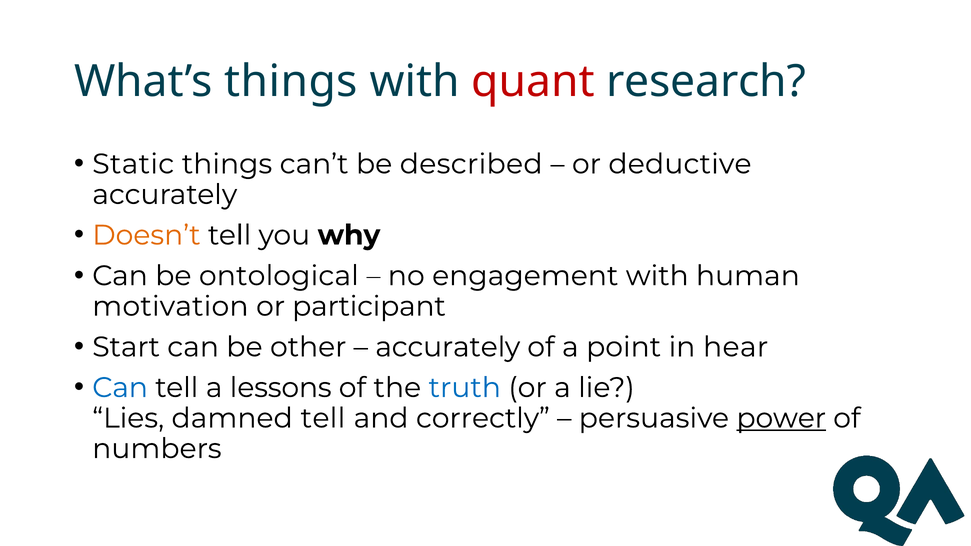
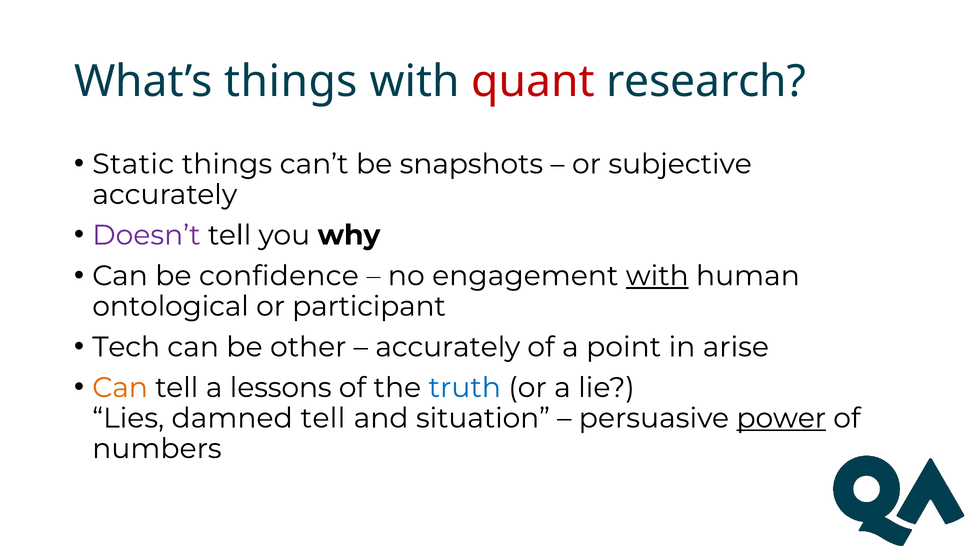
described: described -> snapshots
deductive: deductive -> subjective
Doesn’t colour: orange -> purple
ontological: ontological -> confidence
with at (657, 276) underline: none -> present
motivation: motivation -> ontological
Start: Start -> Tech
hear: hear -> arise
Can at (120, 388) colour: blue -> orange
correctly: correctly -> situation
